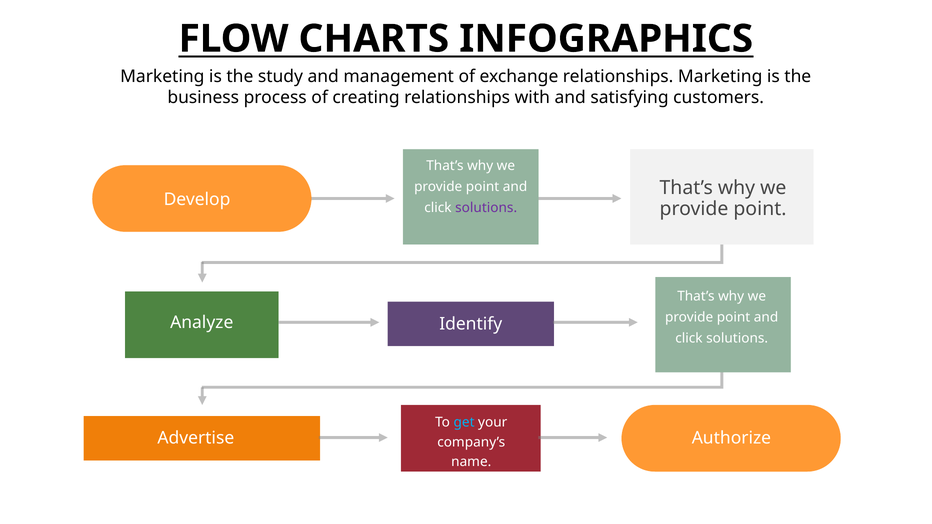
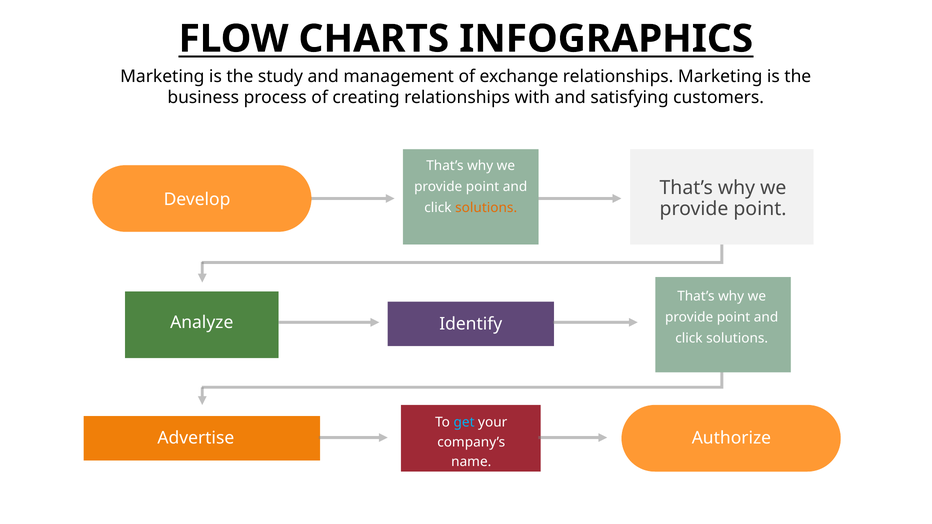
solutions at (486, 208) colour: purple -> orange
